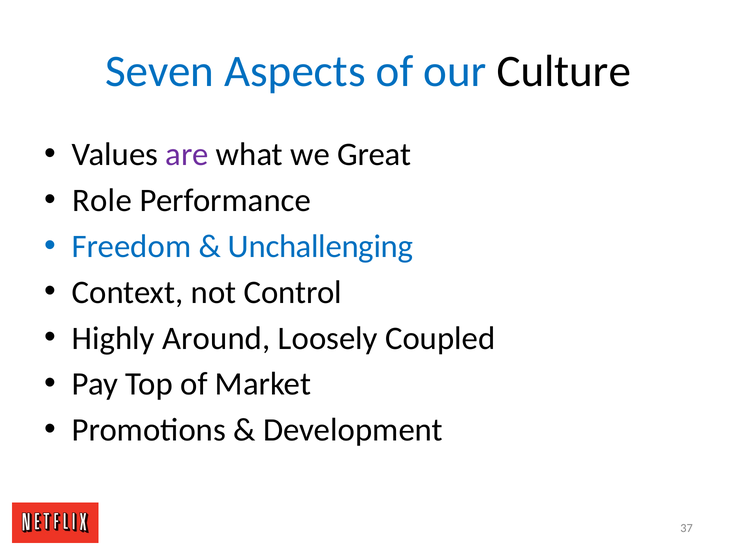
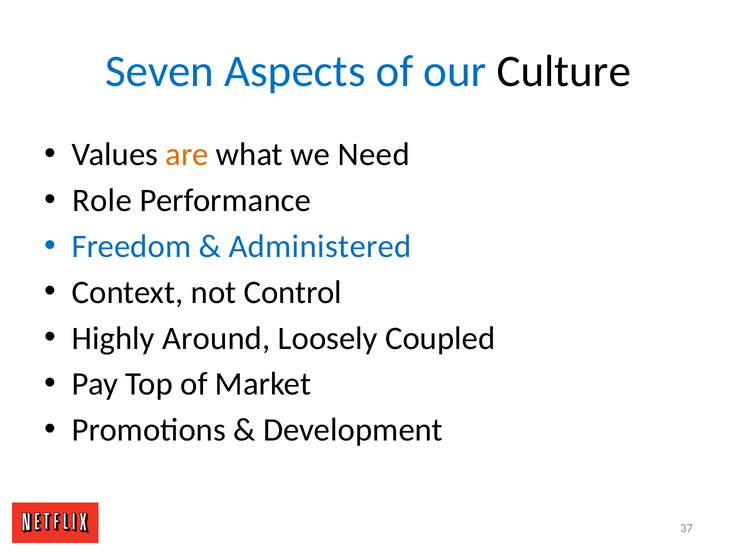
are colour: purple -> orange
Great: Great -> Need
Unchallenging: Unchallenging -> Administered
